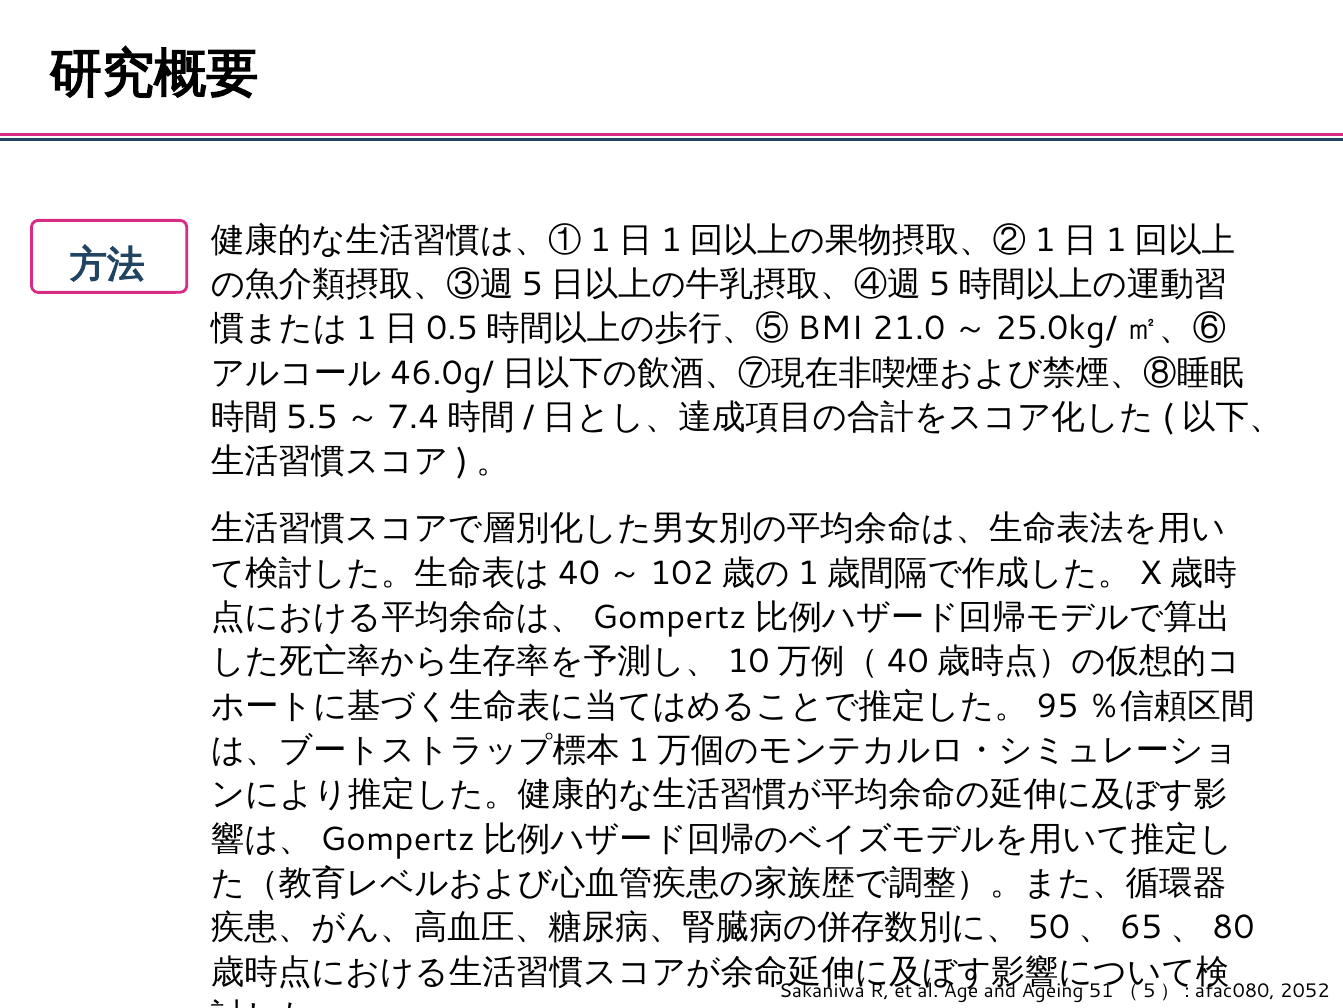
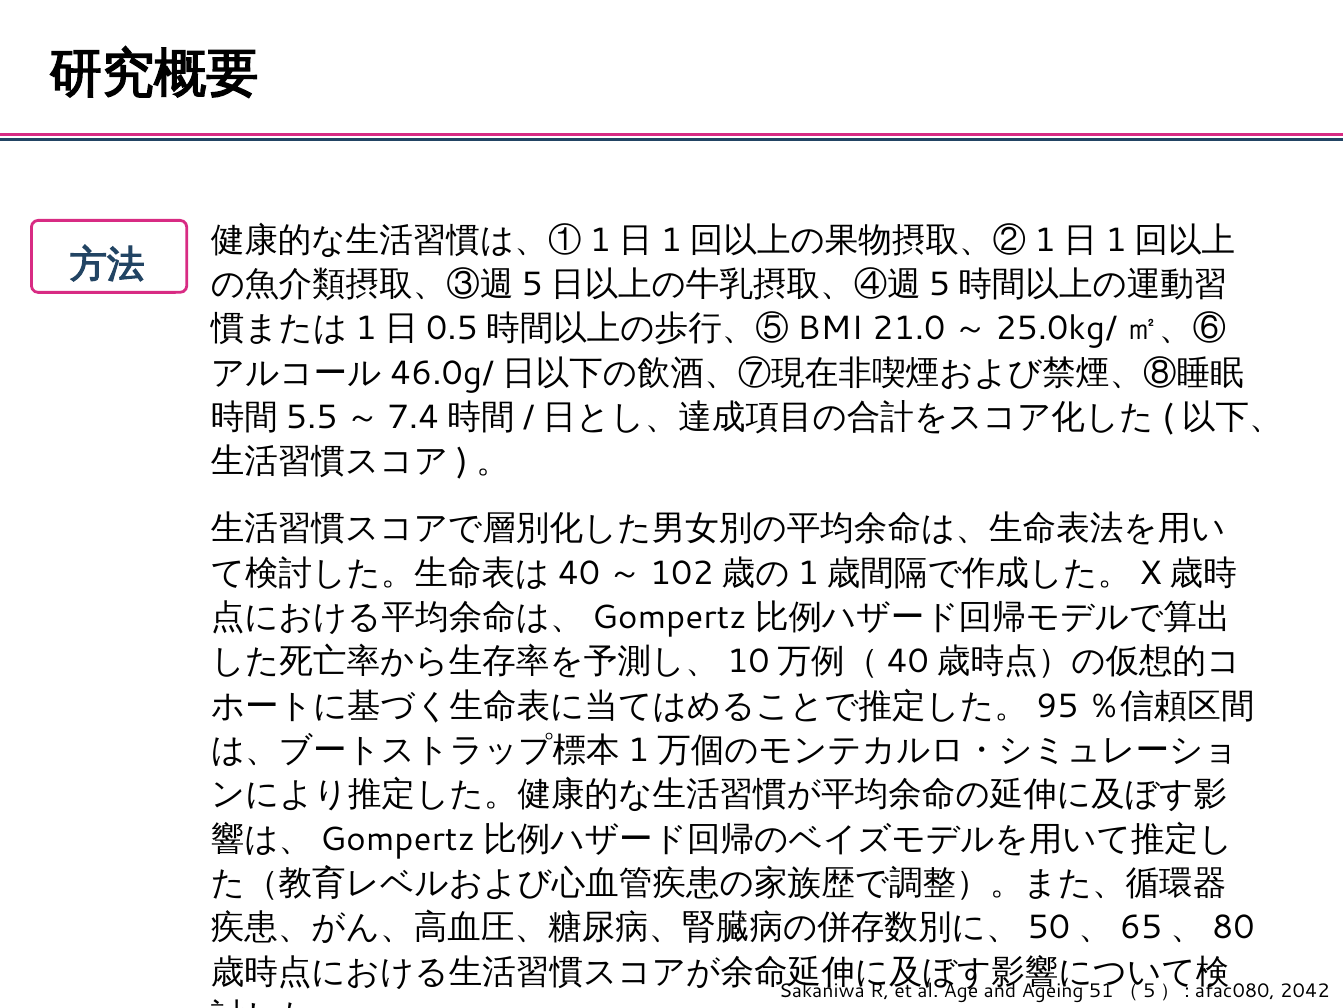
2052: 2052 -> 2042
